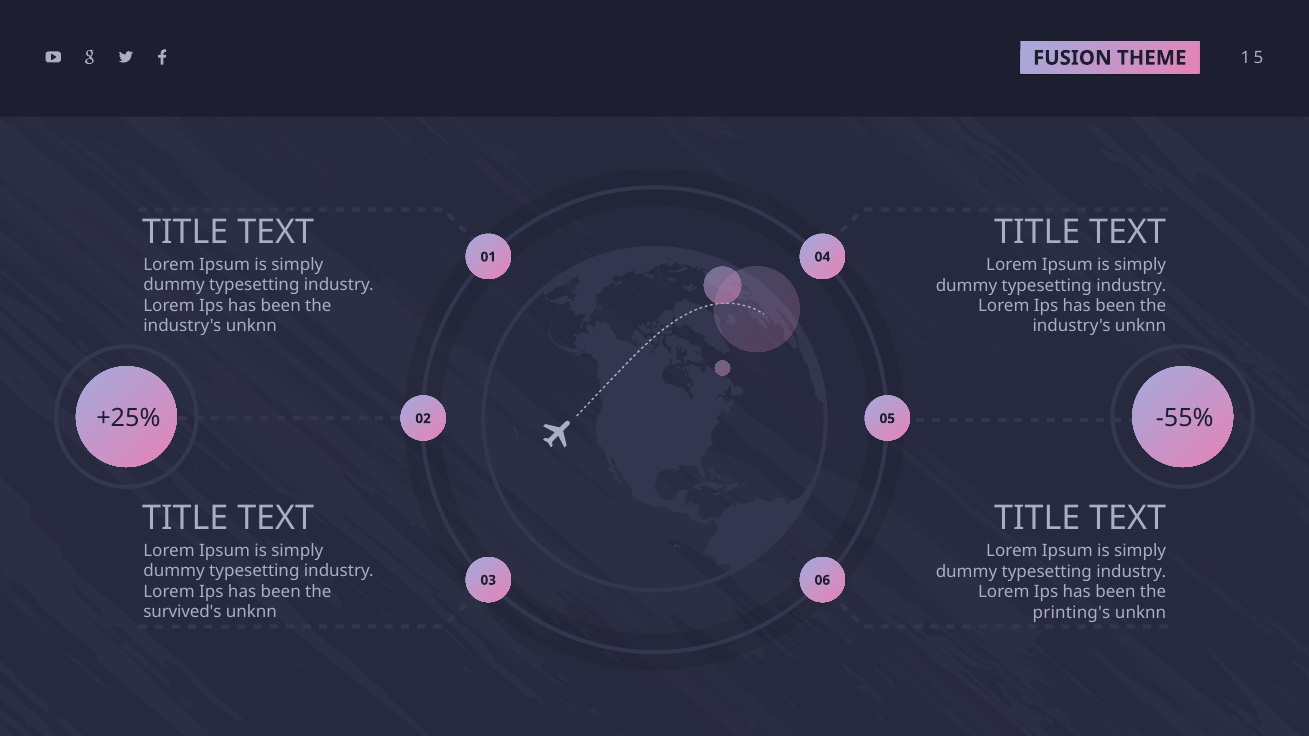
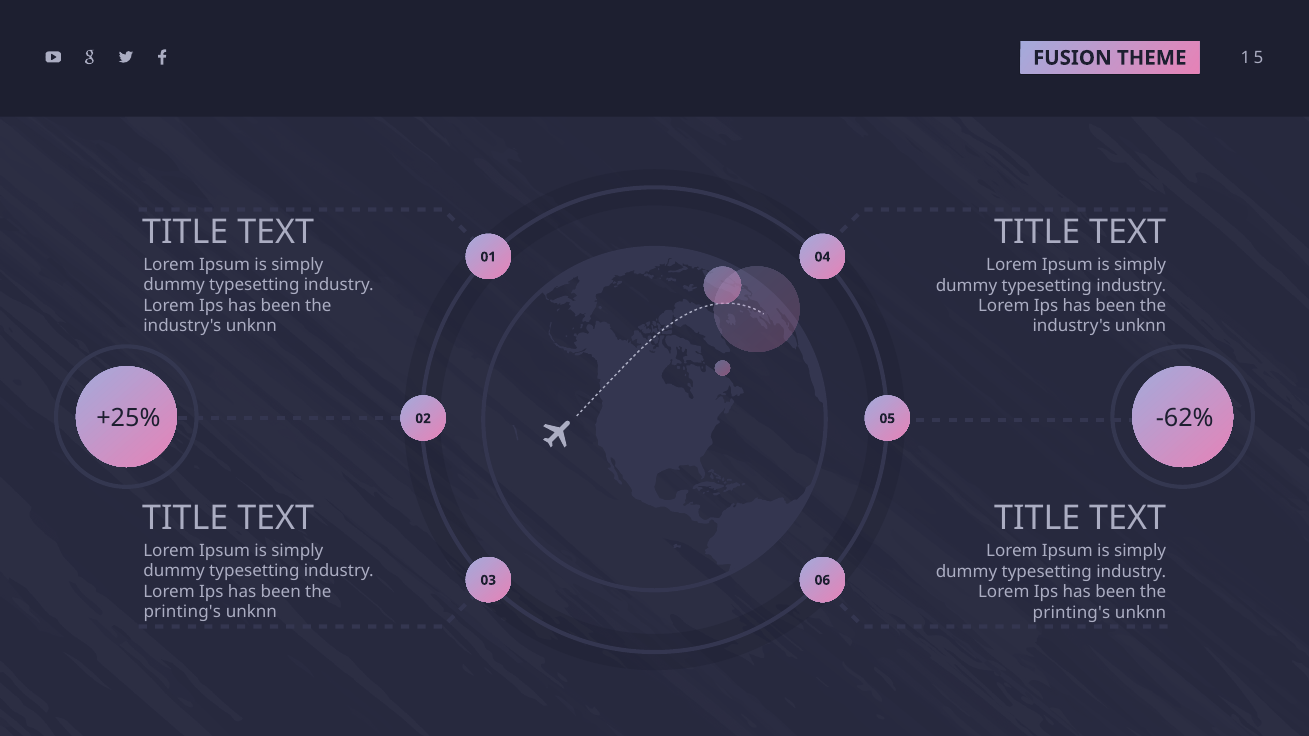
-55%: -55% -> -62%
survived's at (182, 612): survived's -> printing's
